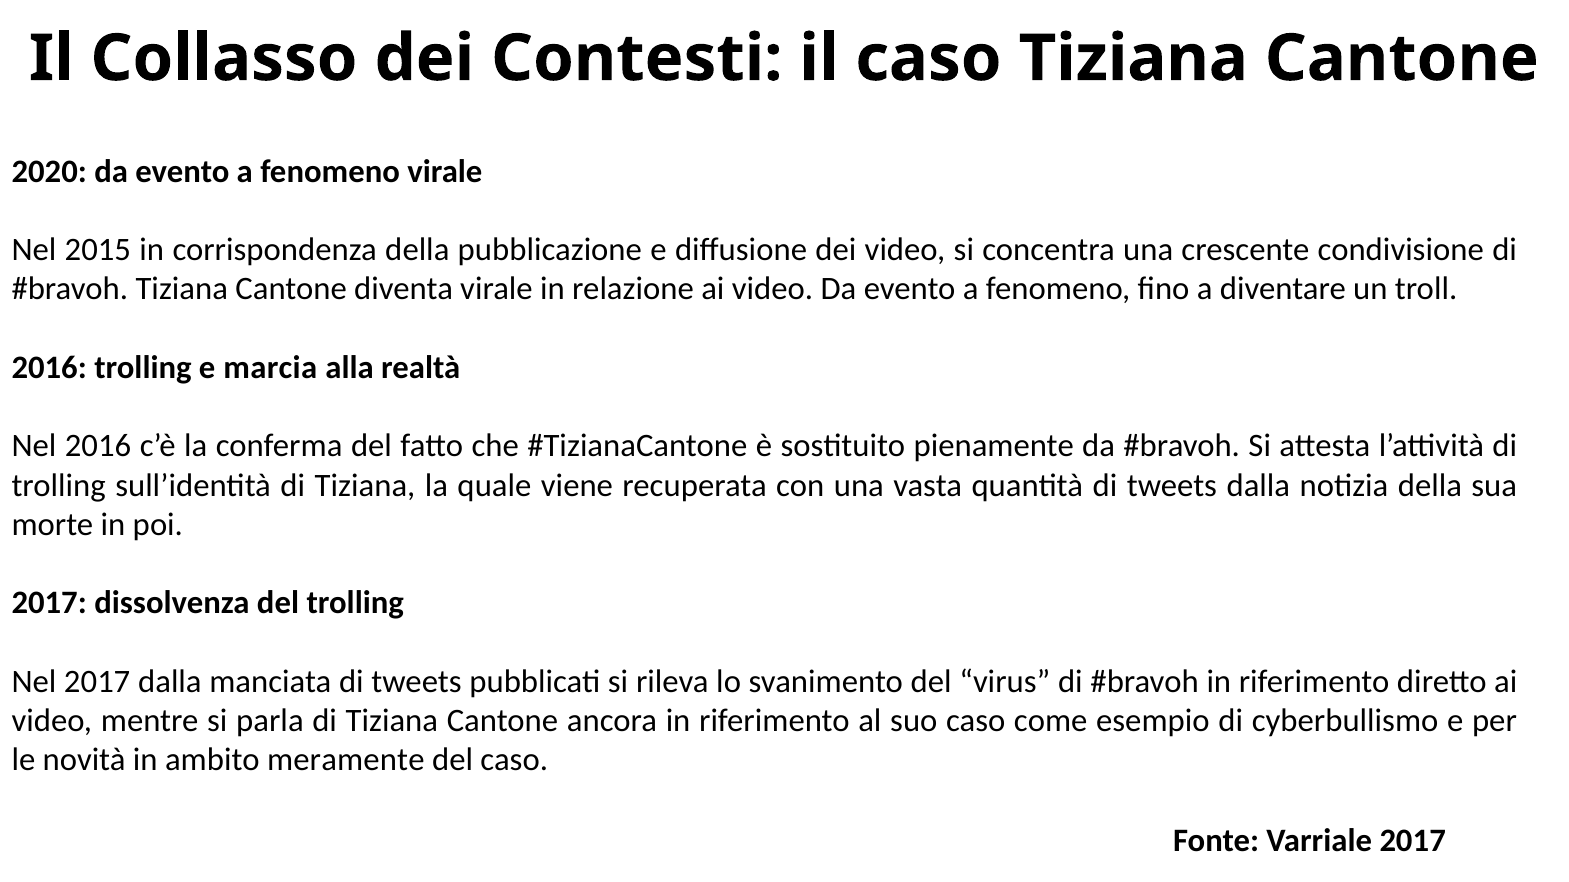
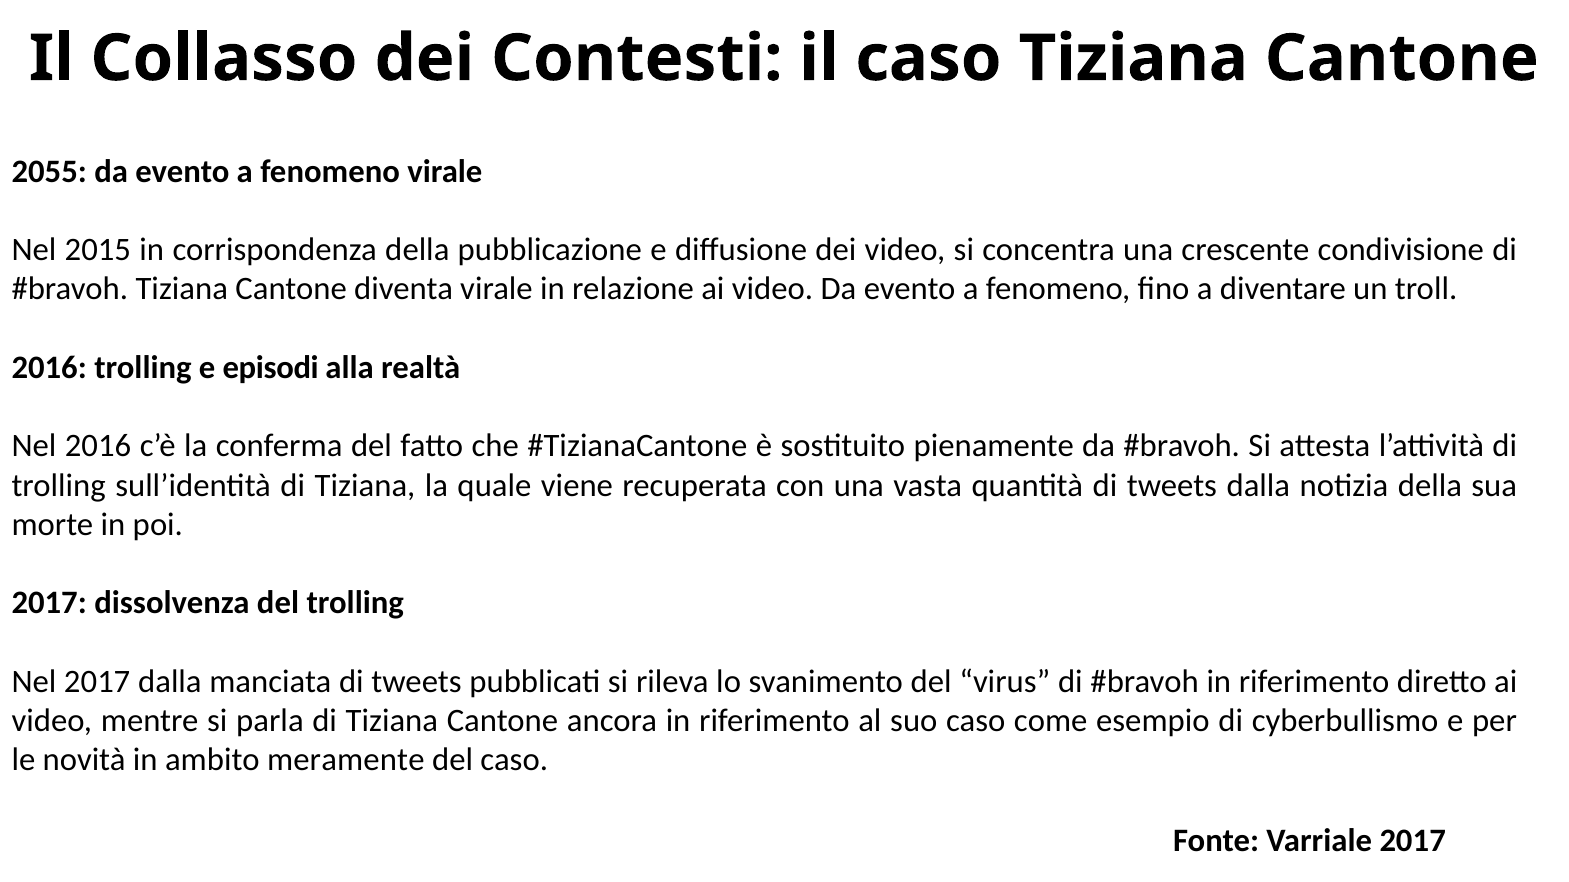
2020: 2020 -> 2055
marcia: marcia -> episodi
